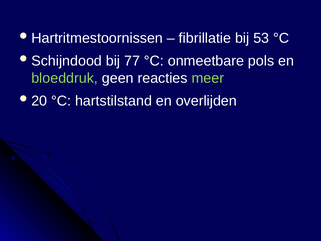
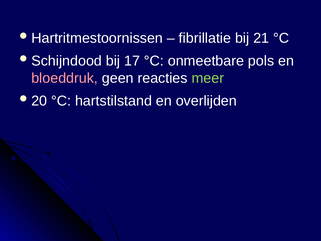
53: 53 -> 21
77: 77 -> 17
bloeddruk colour: light green -> pink
